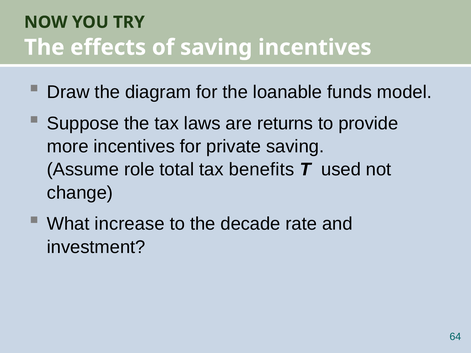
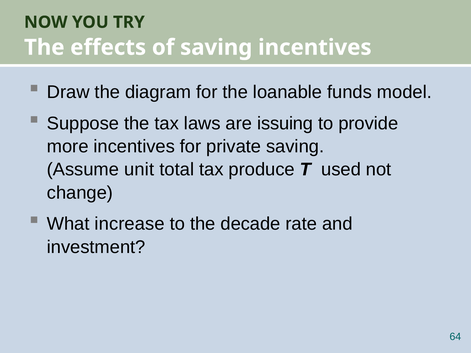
returns: returns -> issuing
role: role -> unit
benefits: benefits -> produce
